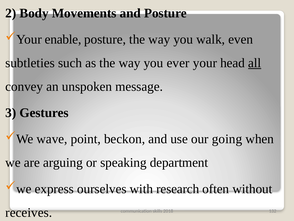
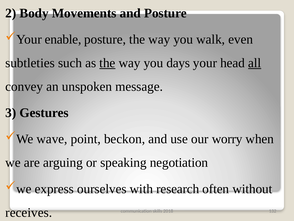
the at (107, 63) underline: none -> present
ever: ever -> days
going: going -> worry
department: department -> negotiation
